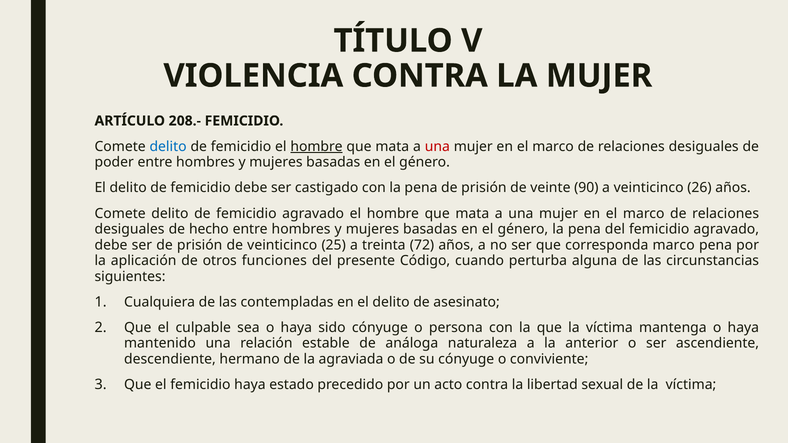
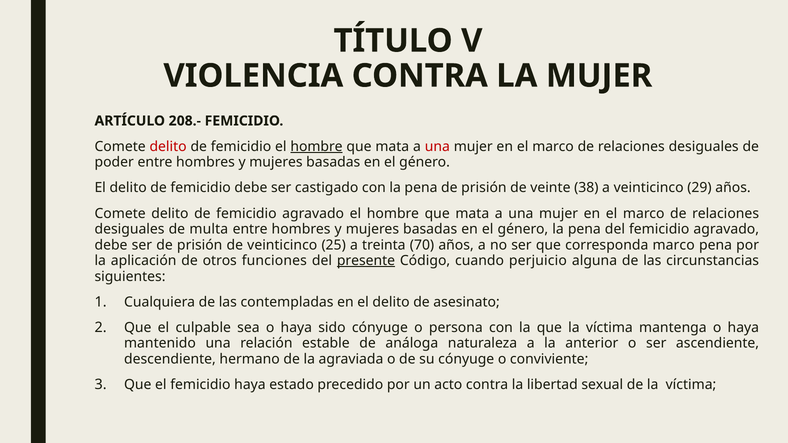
delito at (168, 147) colour: blue -> red
90: 90 -> 38
26: 26 -> 29
hecho: hecho -> multa
72: 72 -> 70
presente underline: none -> present
perturba: perturba -> perjuicio
